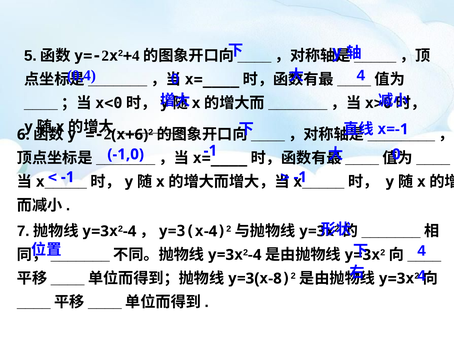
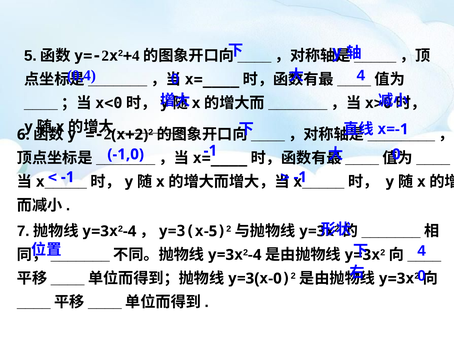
6 at (141, 134): 6 -> 2
-4 at (211, 231): -4 -> -5
4 at (422, 276): 4 -> 0
-8: -8 -> -0
